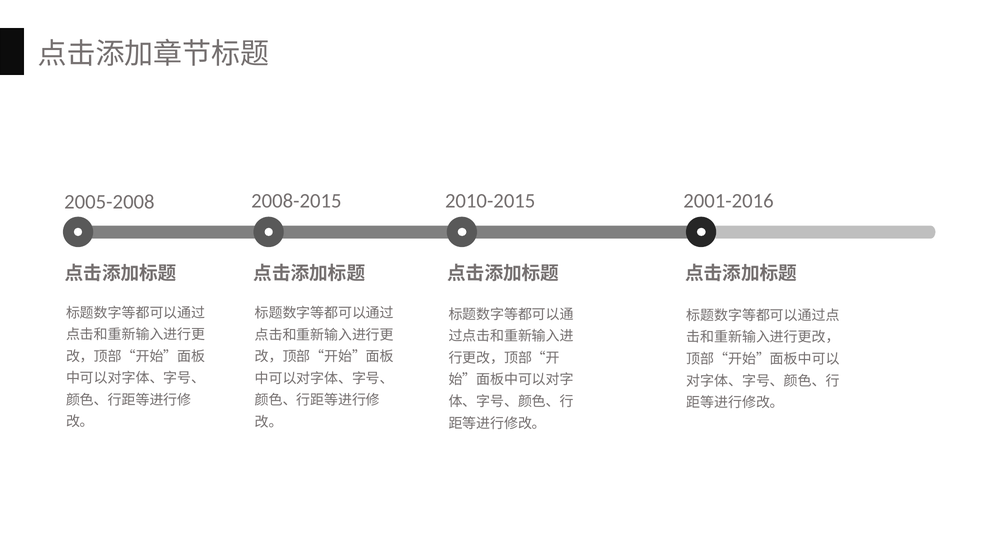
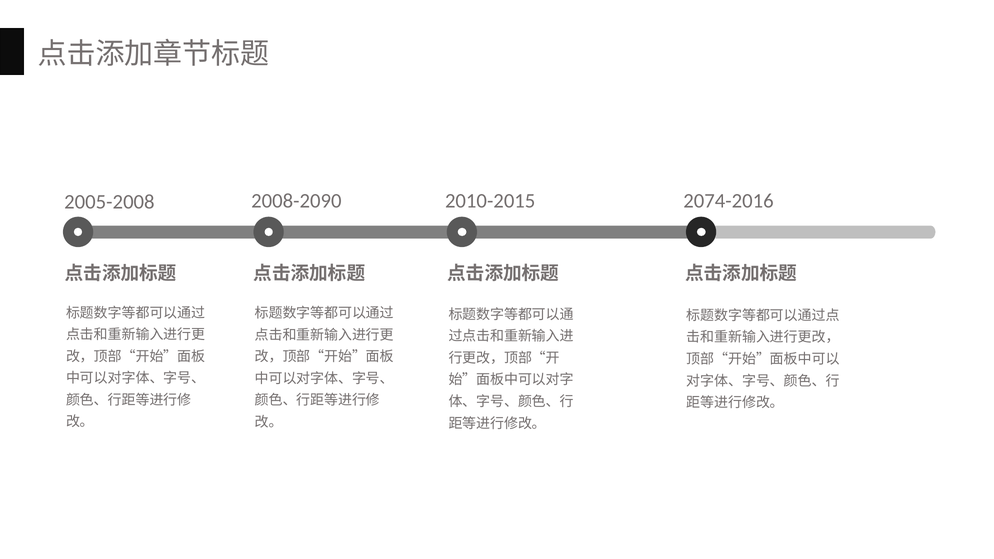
2008-2015: 2008-2015 -> 2008-2090
2001-2016: 2001-2016 -> 2074-2016
